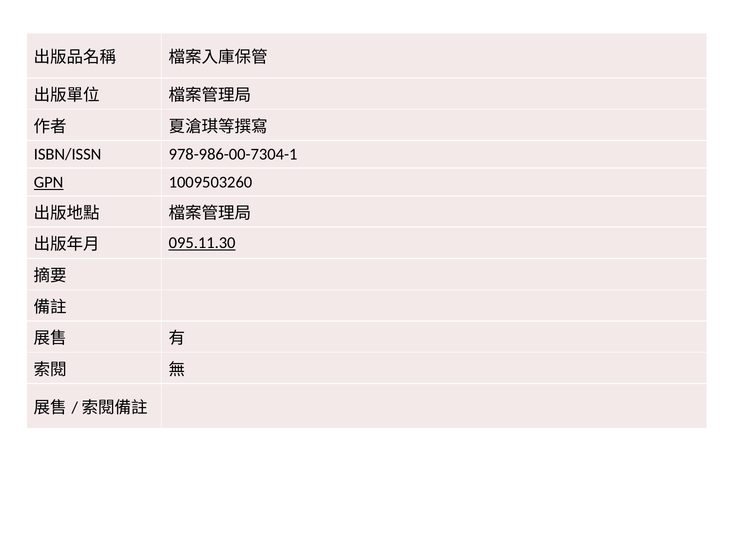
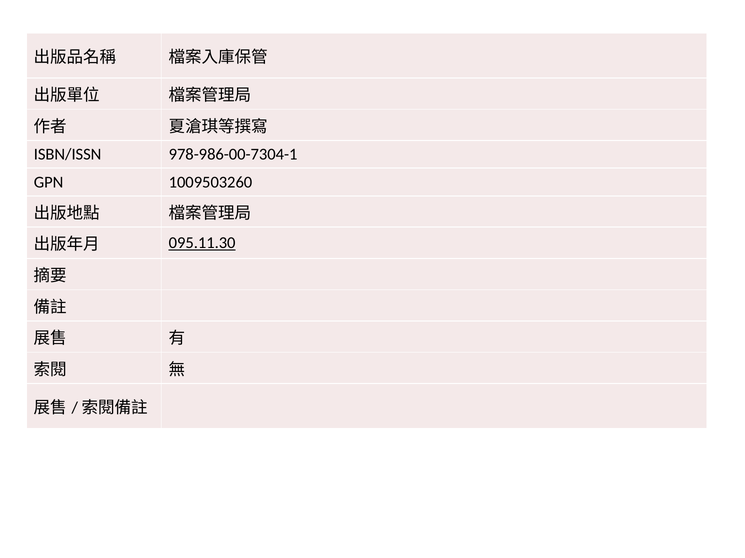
GPN underline: present -> none
